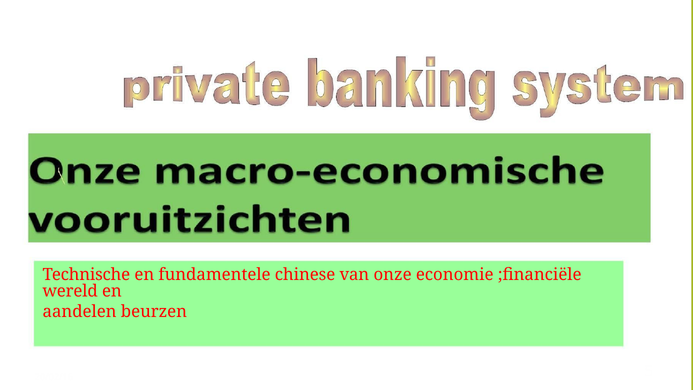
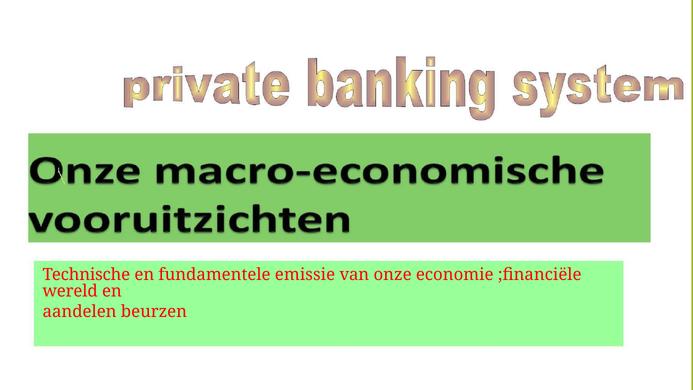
chinese: chinese -> emissie
